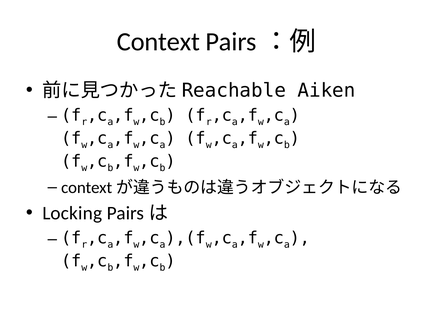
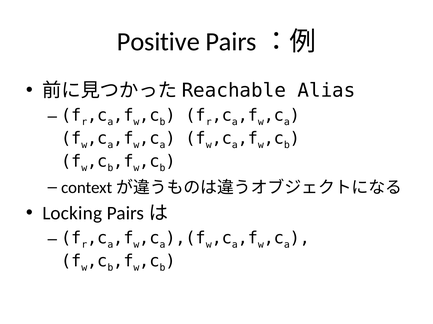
Context: Context -> Positive
Aiken: Aiken -> Alias
